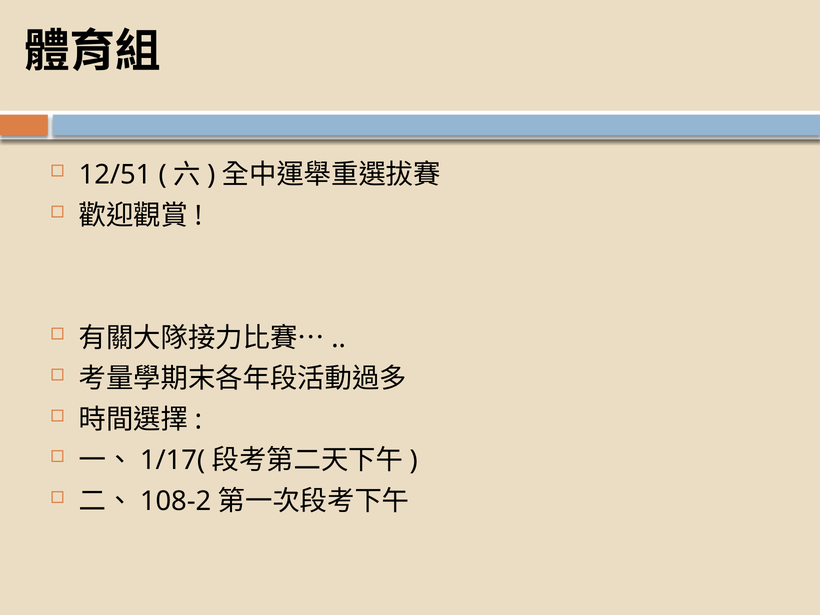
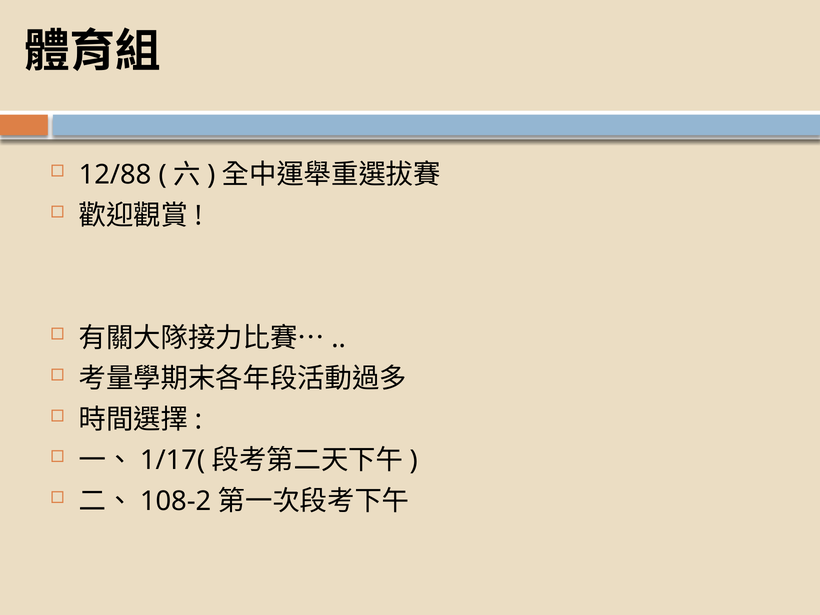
12/51: 12/51 -> 12/88
